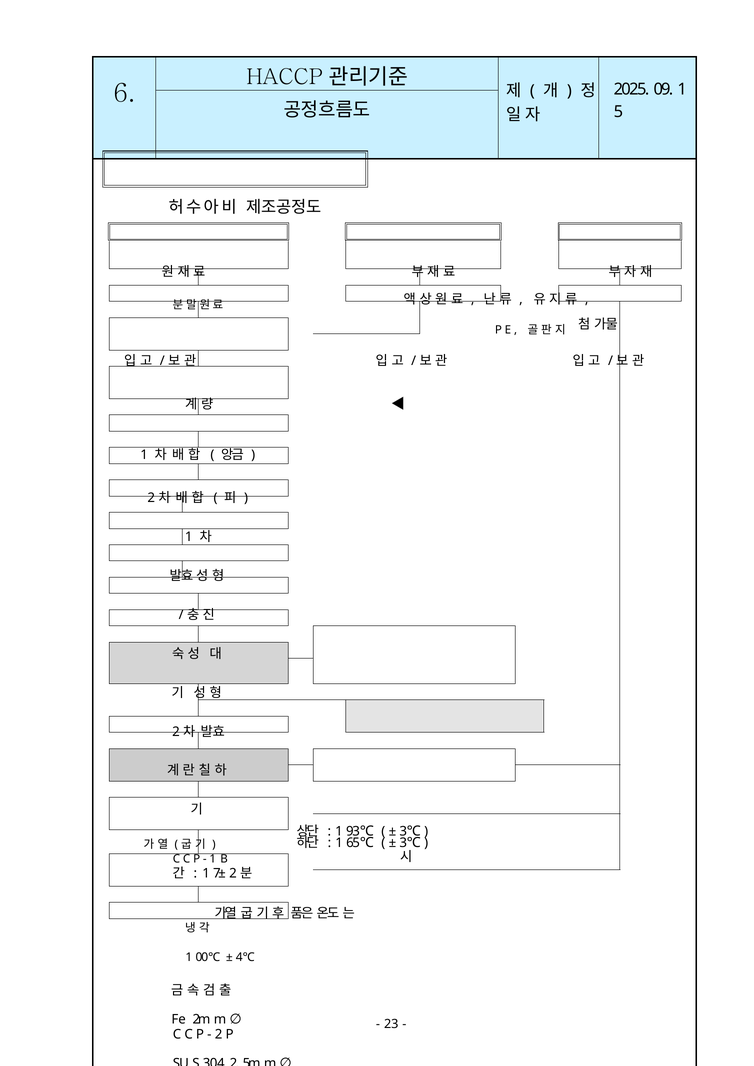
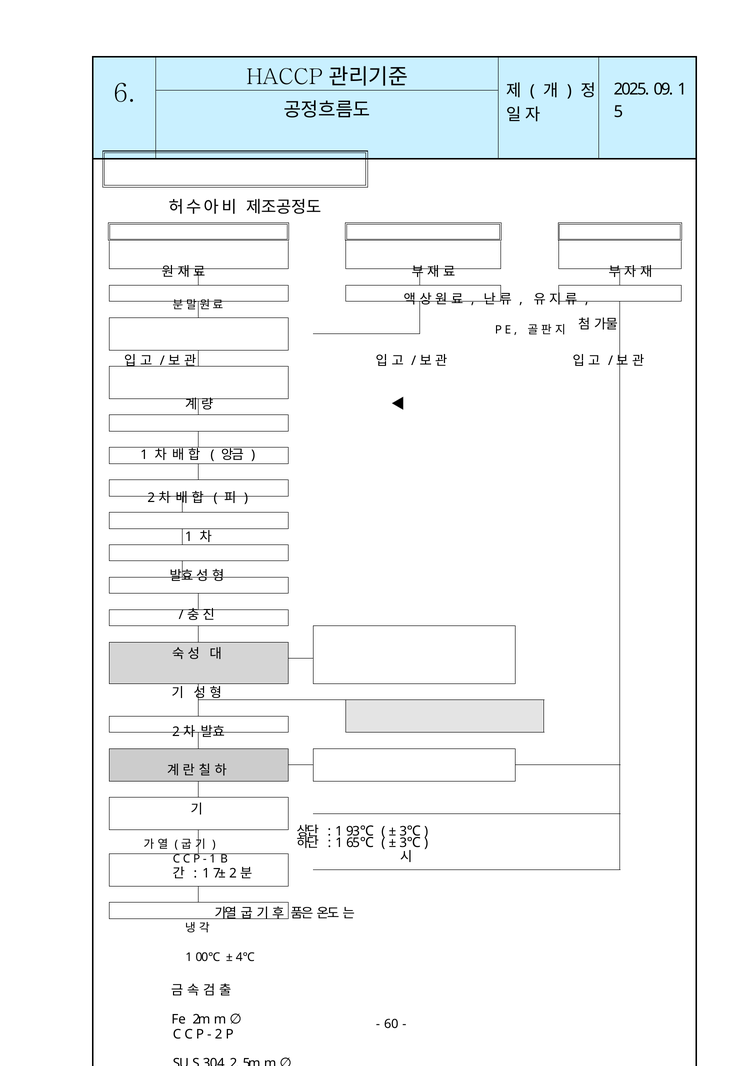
23: 23 -> 60
